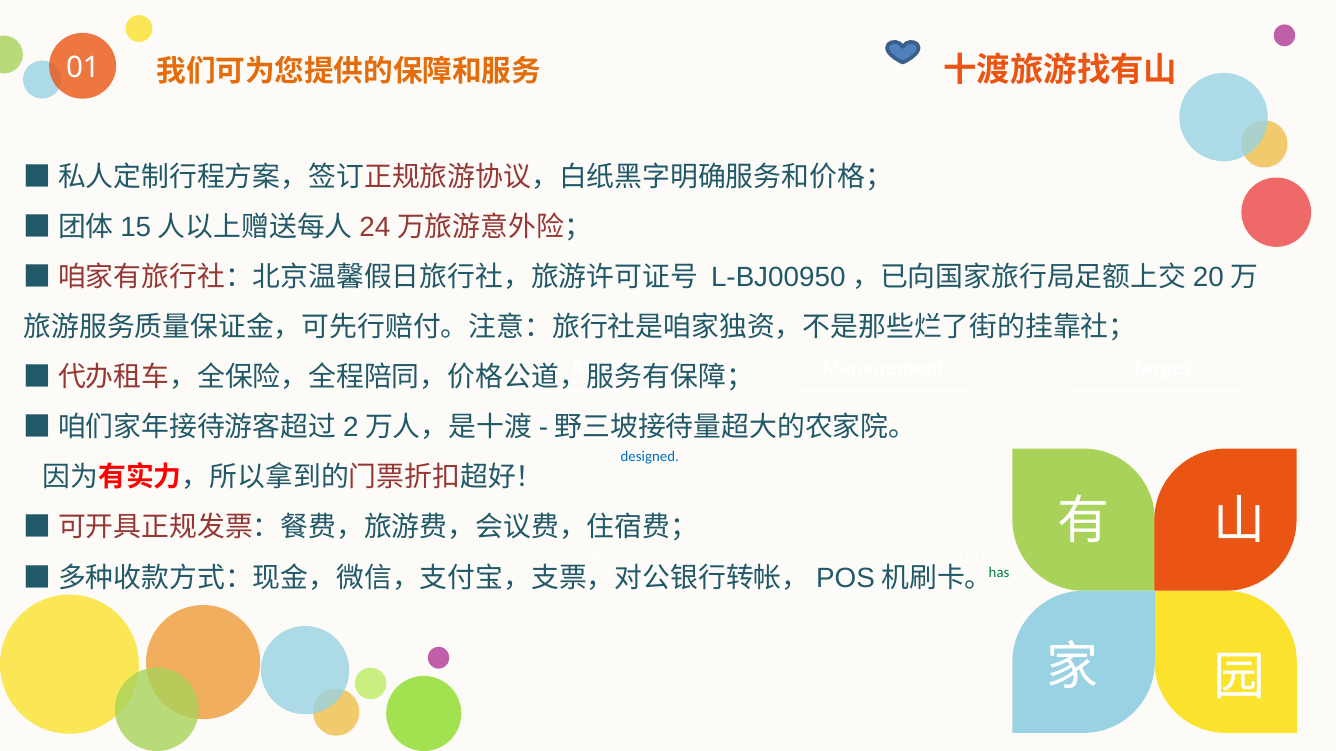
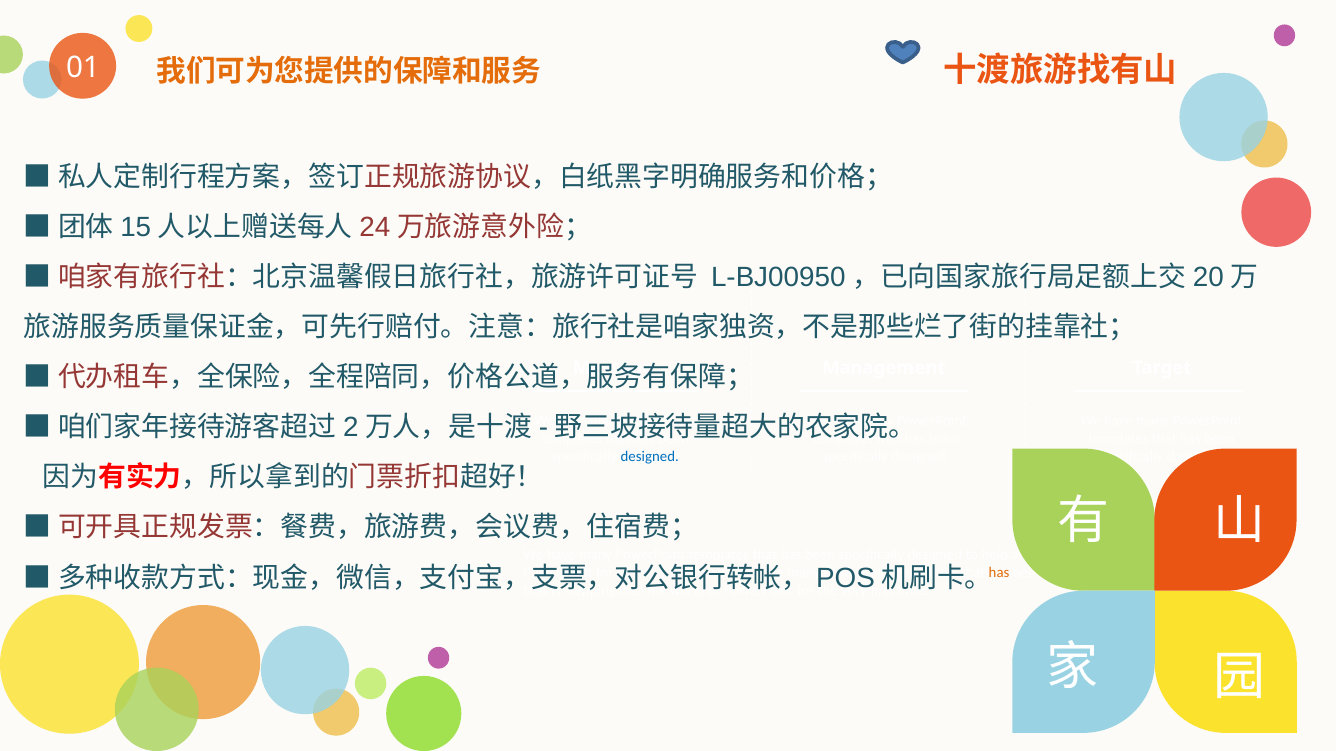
has at (999, 573) colour: green -> orange
